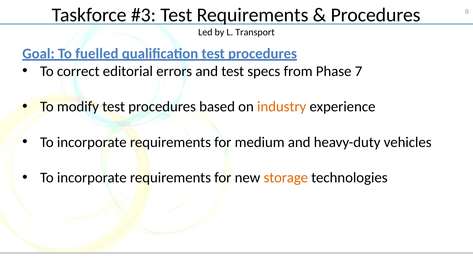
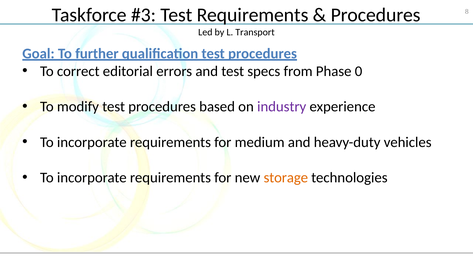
fuelled: fuelled -> further
7: 7 -> 0
industry colour: orange -> purple
